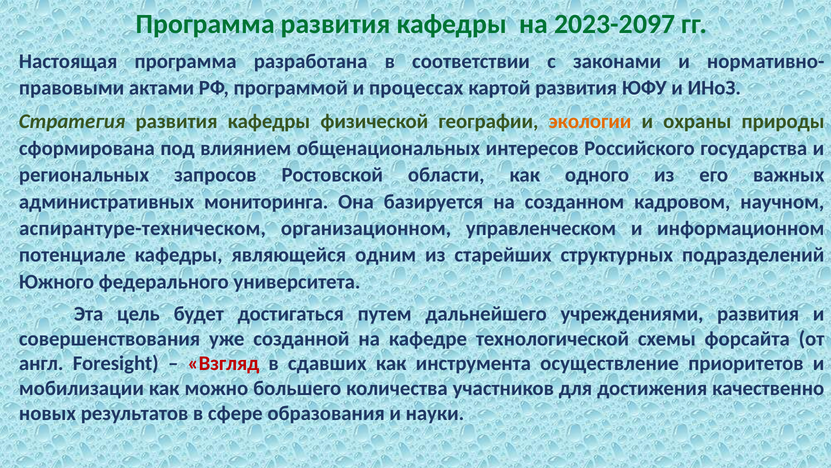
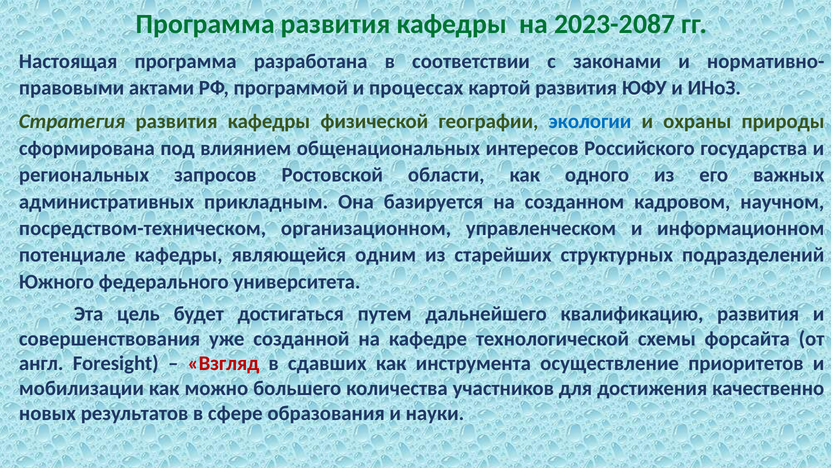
2023-2097: 2023-2097 -> 2023-2087
экологии colour: orange -> blue
мониторинга: мониторинга -> прикладным
аспирантуре-техническом: аспирантуре-техническом -> посредством-техническом
учреждениями: учреждениями -> квалификацию
